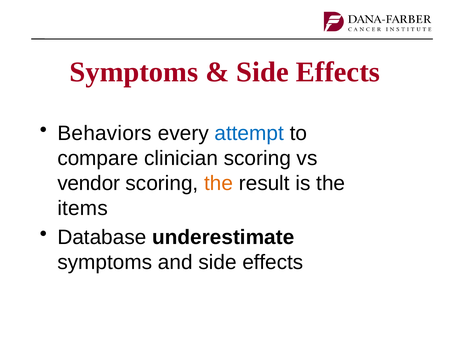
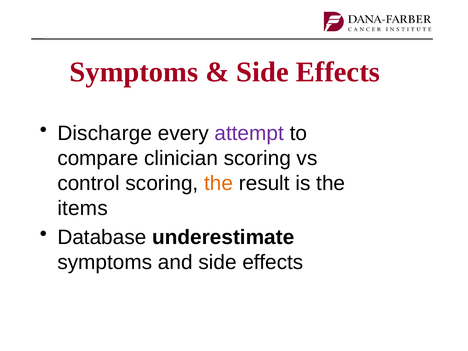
Behaviors: Behaviors -> Discharge
attempt colour: blue -> purple
vendor: vendor -> control
